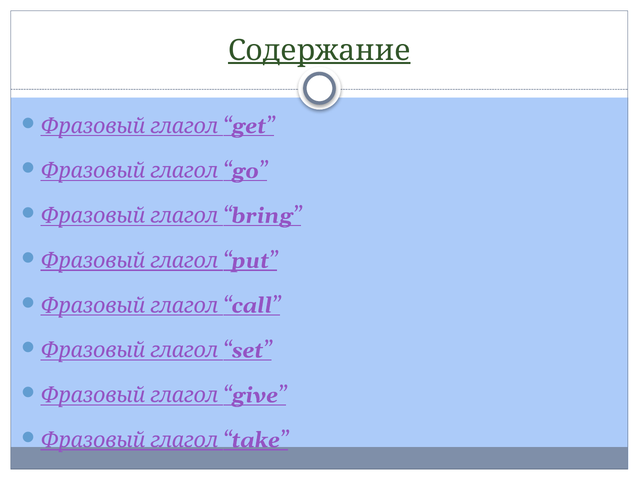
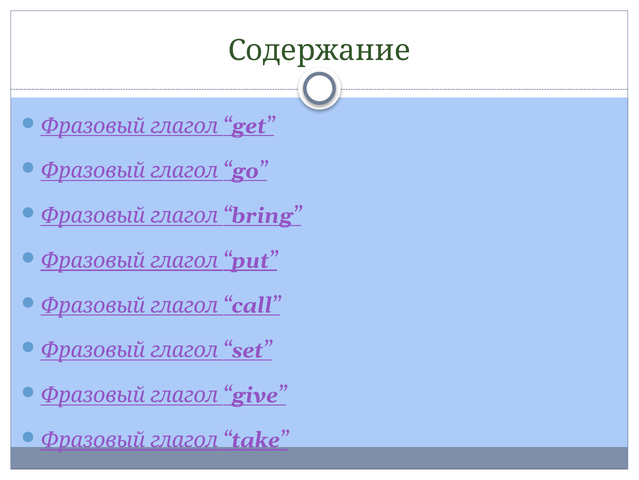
Содержание underline: present -> none
